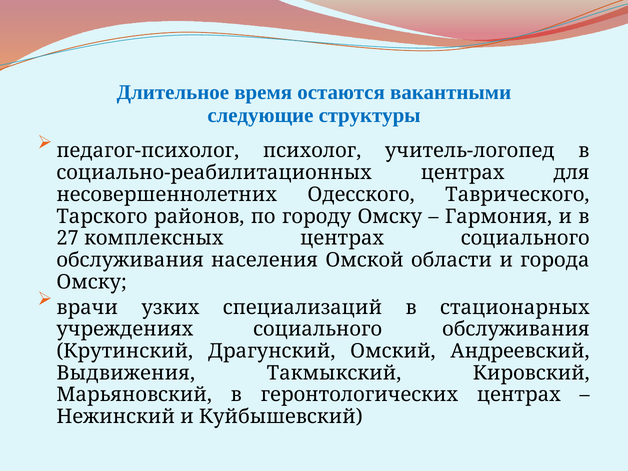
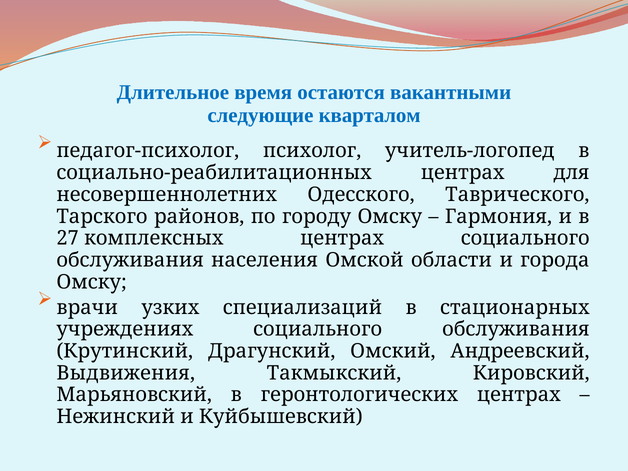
структуры: структуры -> кварталом
